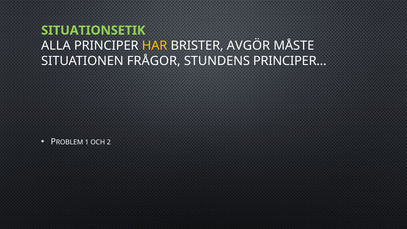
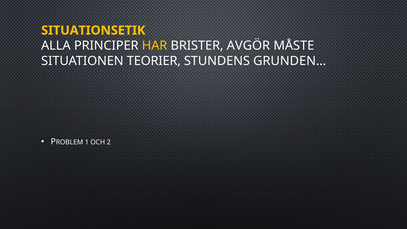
SITUATIONSETIK colour: light green -> yellow
FRÅGOR: FRÅGOR -> TEORIER
PRINCIPER…: PRINCIPER… -> GRUNDEN…
